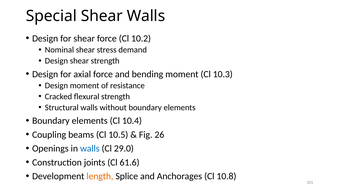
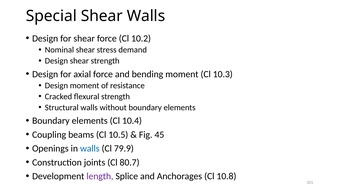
26: 26 -> 45
29.0: 29.0 -> 79.9
61.6: 61.6 -> 80.7
length colour: orange -> purple
